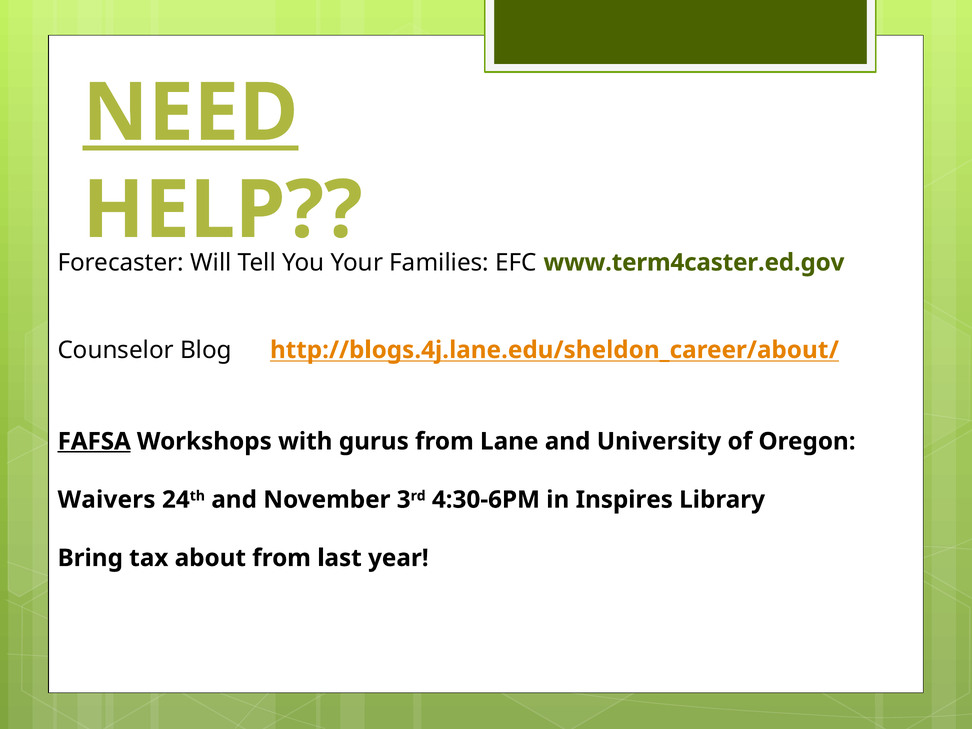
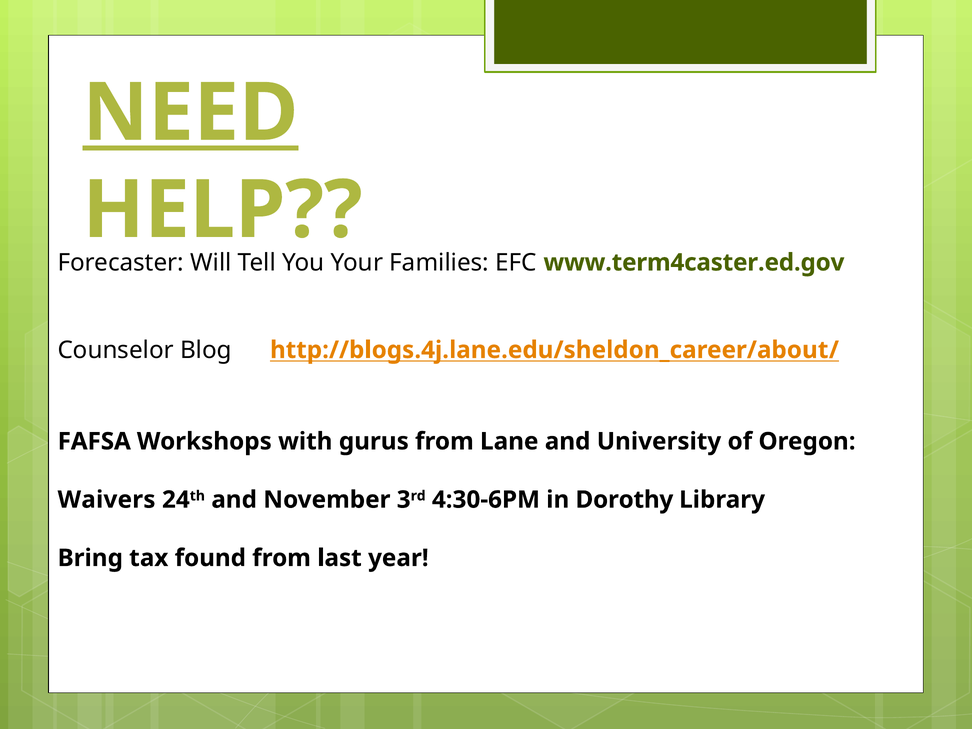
FAFSA underline: present -> none
Inspires: Inspires -> Dorothy
about: about -> found
